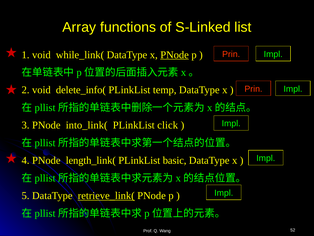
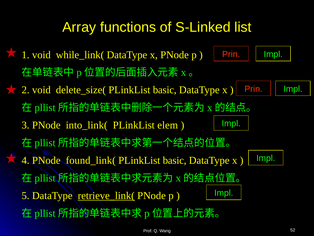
PNode at (175, 55) underline: present -> none
delete_info(: delete_info( -> delete_size(
temp at (165, 90): temp -> basic
click: click -> elem
length_link(: length_link( -> found_link(
